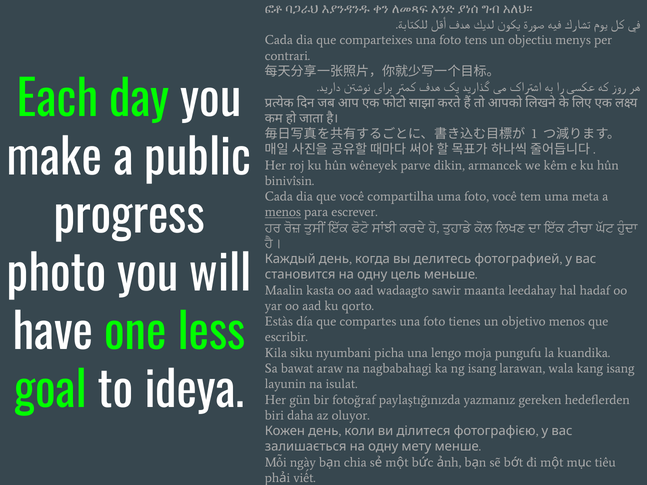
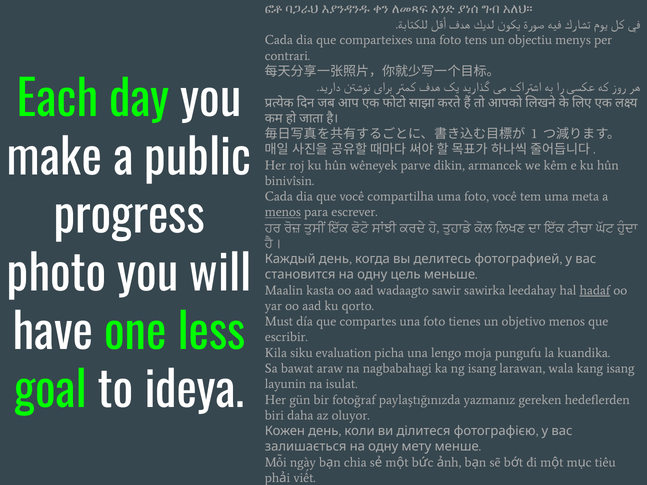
maanta: maanta -> sawirka
hadaf underline: none -> present
Estàs: Estàs -> Must
nyumbani: nyumbani -> evaluation
